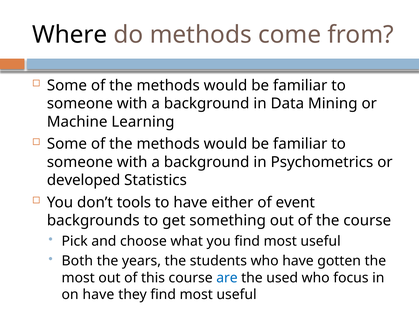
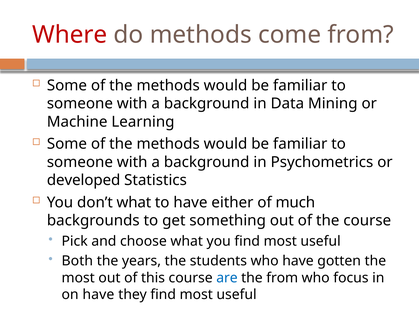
Where colour: black -> red
don’t tools: tools -> what
event: event -> much
the used: used -> from
